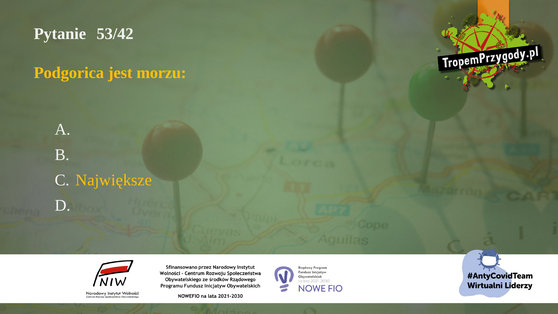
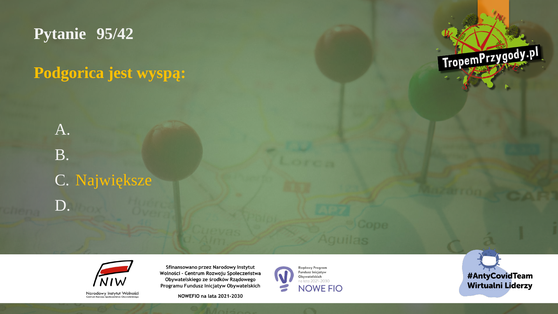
53/42: 53/42 -> 95/42
morzu: morzu -> wyspą
